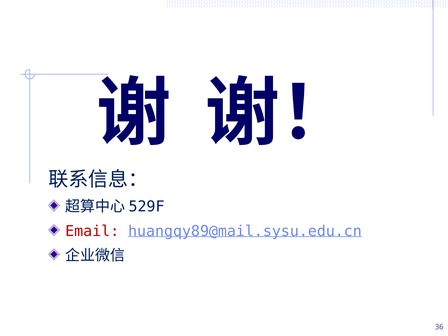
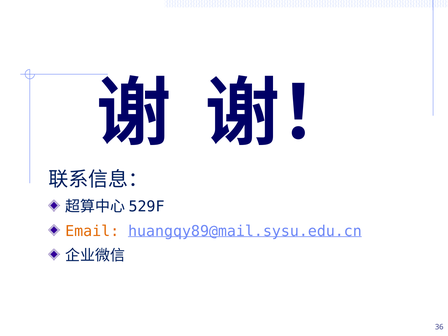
Email colour: red -> orange
